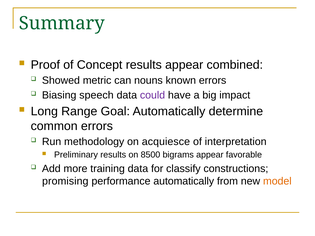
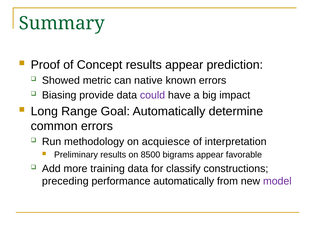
combined: combined -> prediction
nouns: nouns -> native
speech: speech -> provide
promising: promising -> preceding
model colour: orange -> purple
